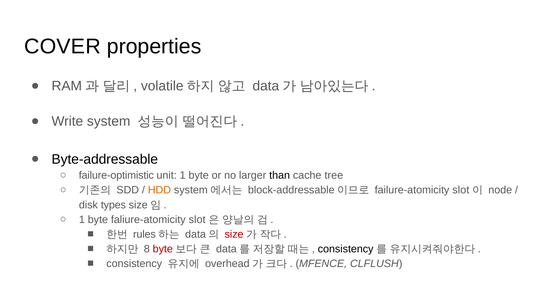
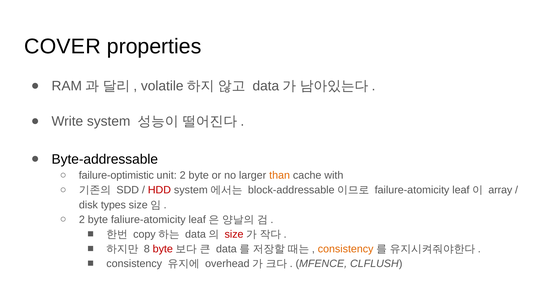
unit 1: 1 -> 2
than colour: black -> orange
tree: tree -> with
HDD colour: orange -> red
failure-atomicity slot: slot -> leaf
node: node -> array
1 at (82, 220): 1 -> 2
faliure-atomicity slot: slot -> leaf
rules: rules -> copy
consistency at (346, 249) colour: black -> orange
